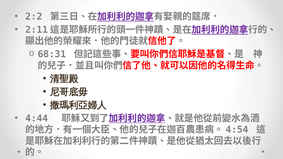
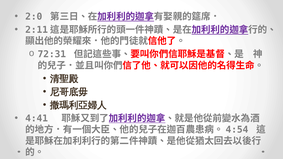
2:2: 2:2 -> 2:0
68:31: 68:31 -> 72:31
4:44: 4:44 -> 4:41
